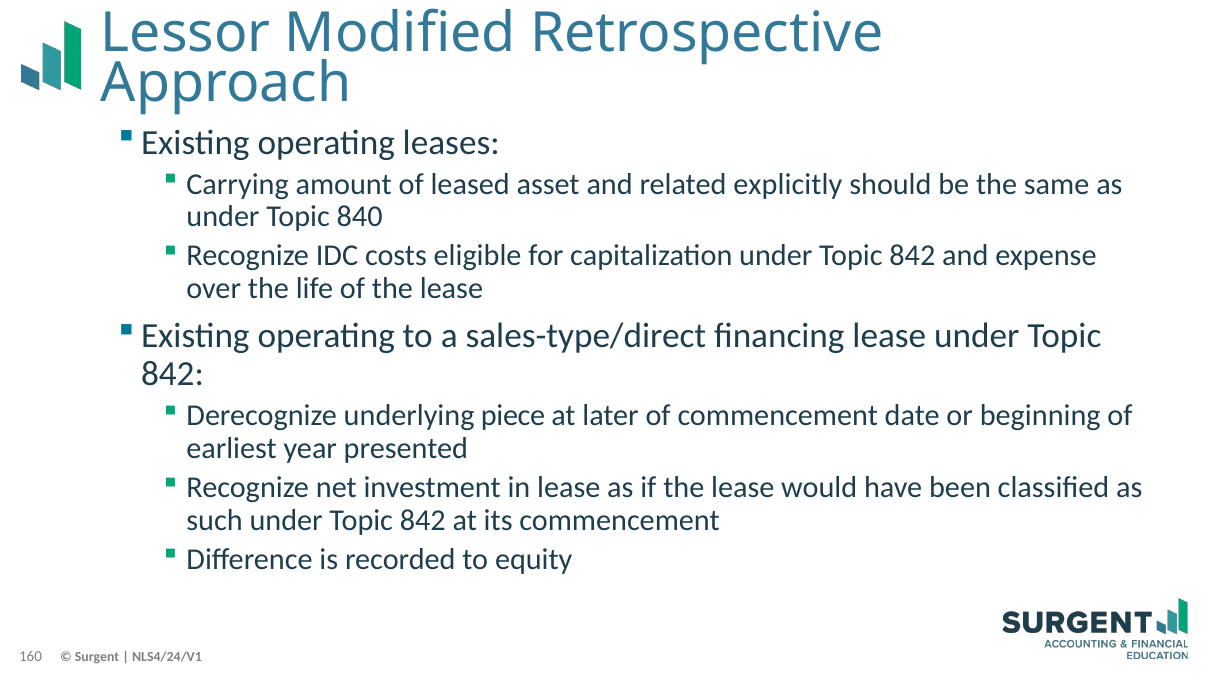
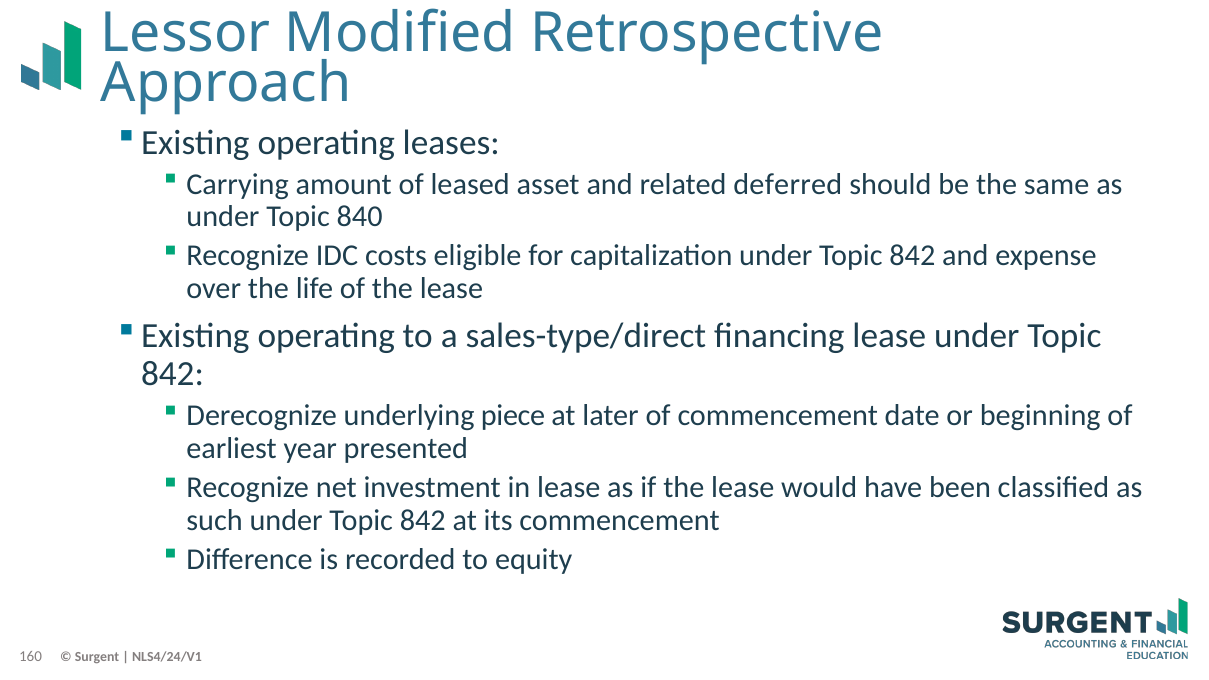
explicitly: explicitly -> deferred
